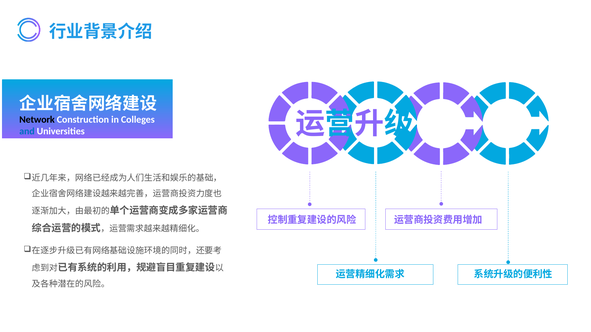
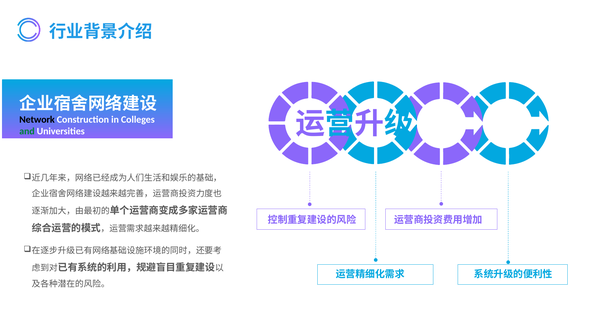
and colour: blue -> green
